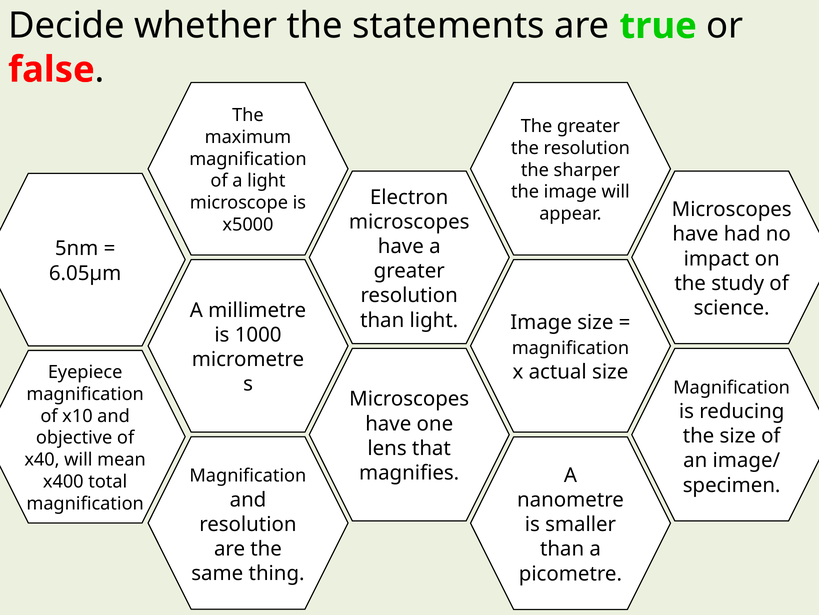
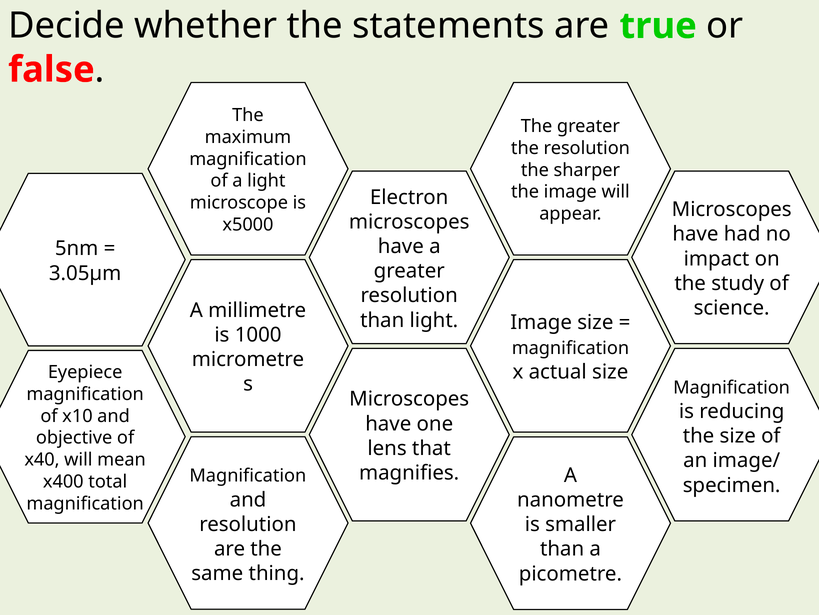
6.05µm: 6.05µm -> 3.05µm
